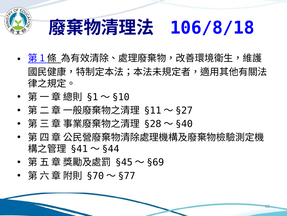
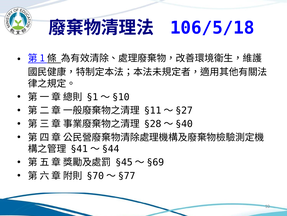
106/8/18: 106/8/18 -> 106/5/18
